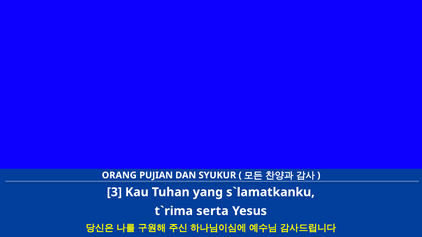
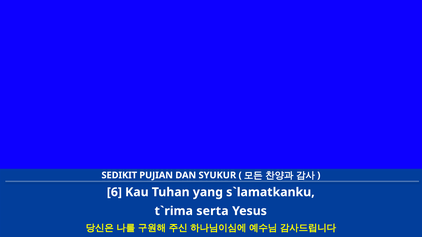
ORANG: ORANG -> SEDIKIT
3: 3 -> 6
